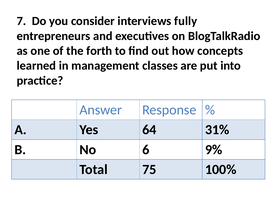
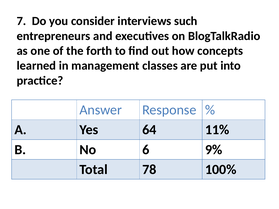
fully: fully -> such
31%: 31% -> 11%
75: 75 -> 78
